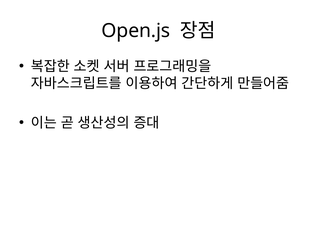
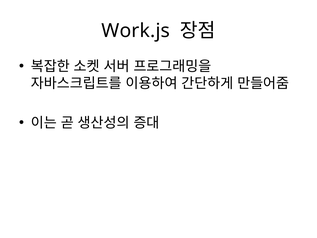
Open.js: Open.js -> Work.js
